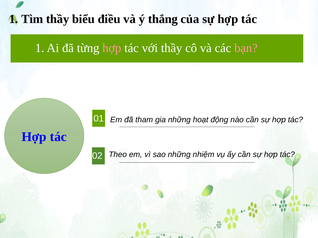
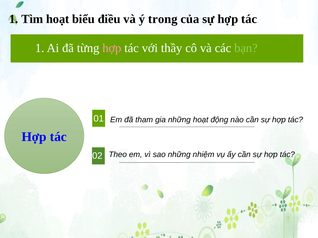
Tìm thầy: thầy -> hoạt
thắng: thắng -> trong
bạn colour: pink -> light green
